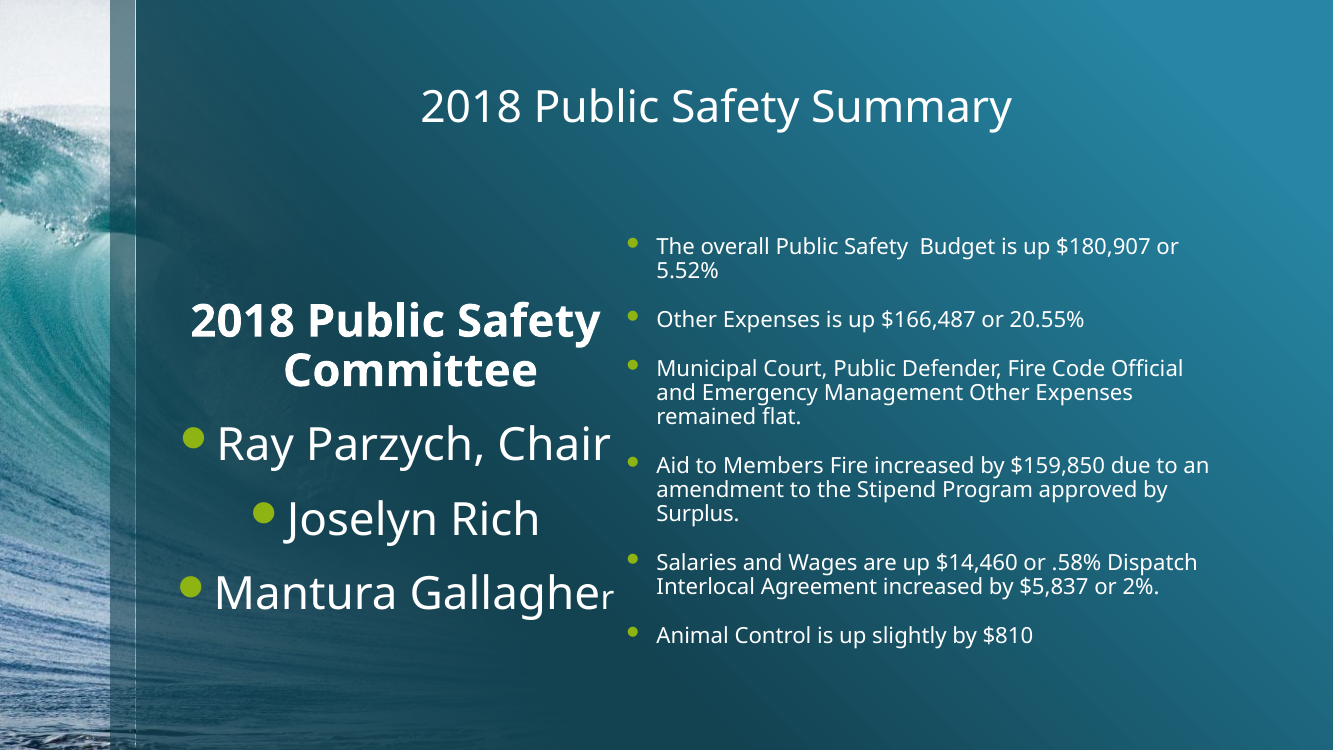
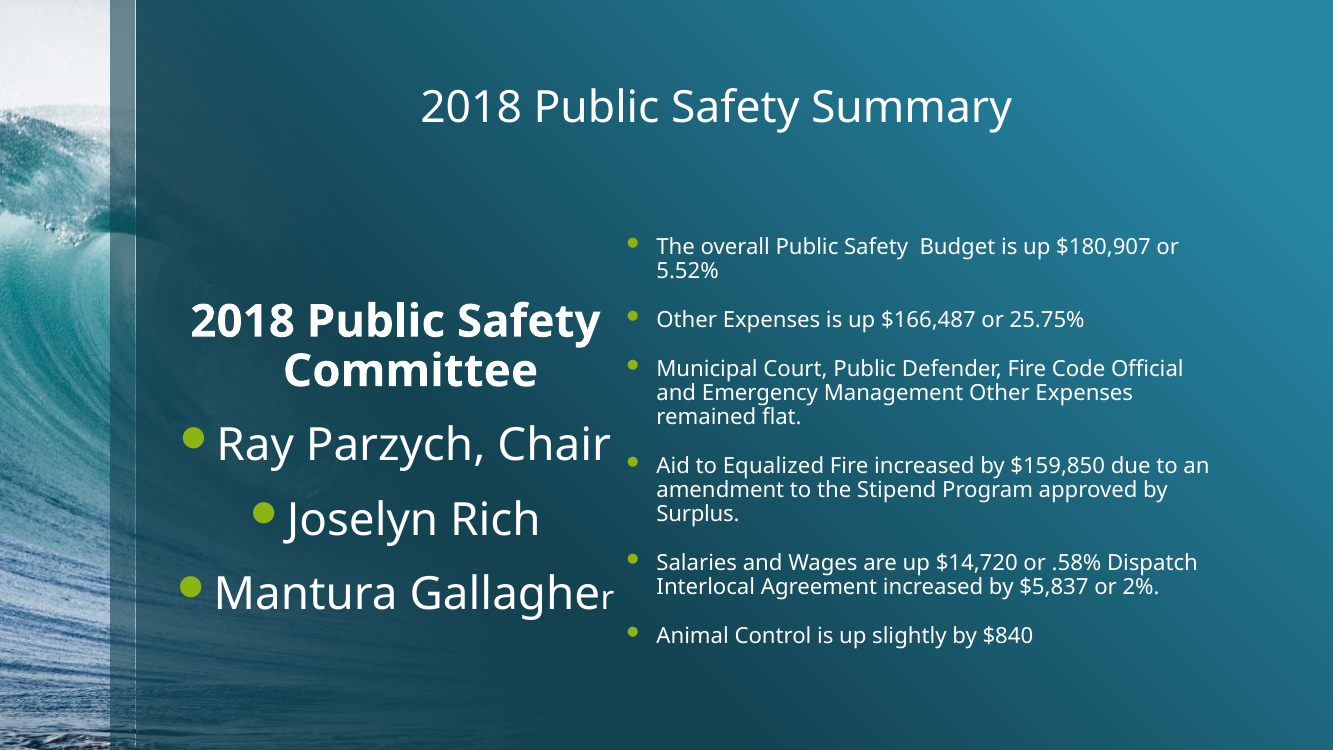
20.55%: 20.55% -> 25.75%
Members: Members -> Equalized
$14,460: $14,460 -> $14,720
$810: $810 -> $840
